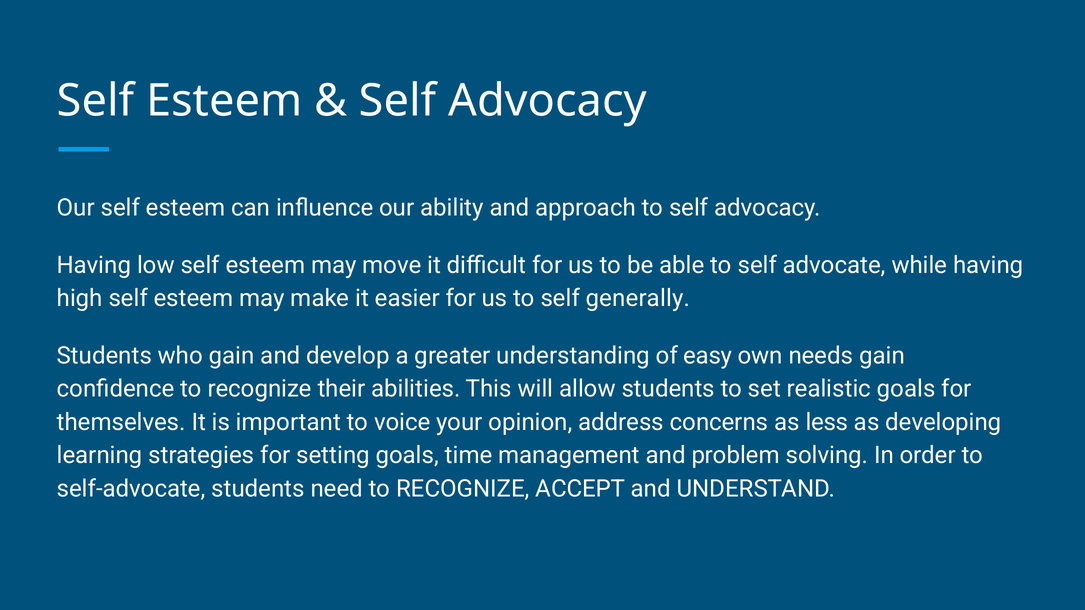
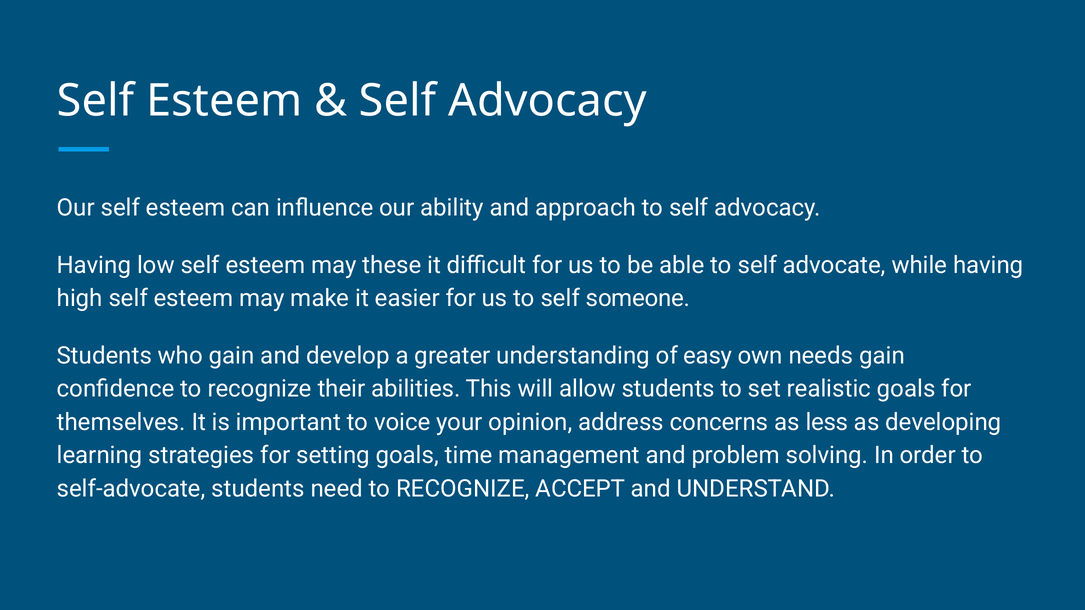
move: move -> these
generally: generally -> someone
